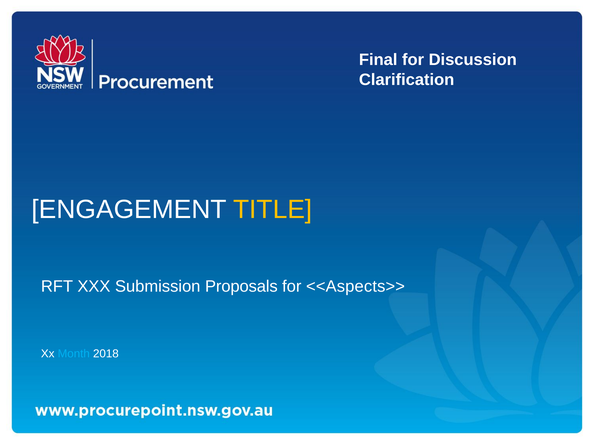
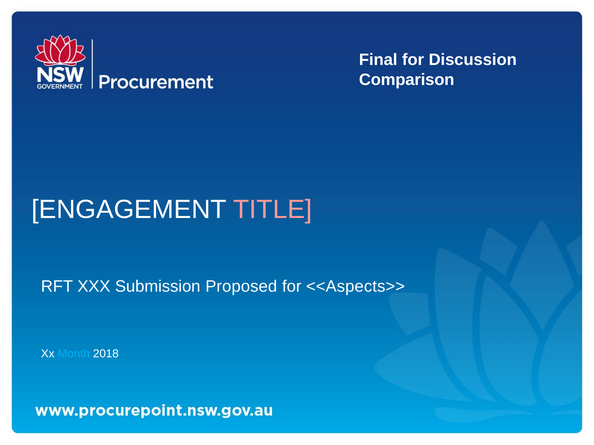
Clarification: Clarification -> Comparison
TITLE colour: yellow -> pink
Proposals: Proposals -> Proposed
